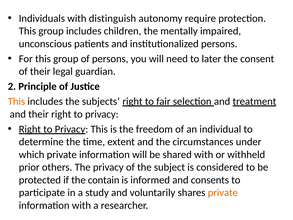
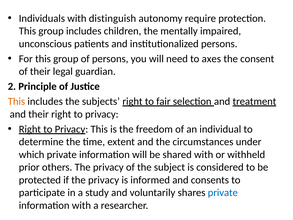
later: later -> axes
if the contain: contain -> privacy
private at (223, 192) colour: orange -> blue
